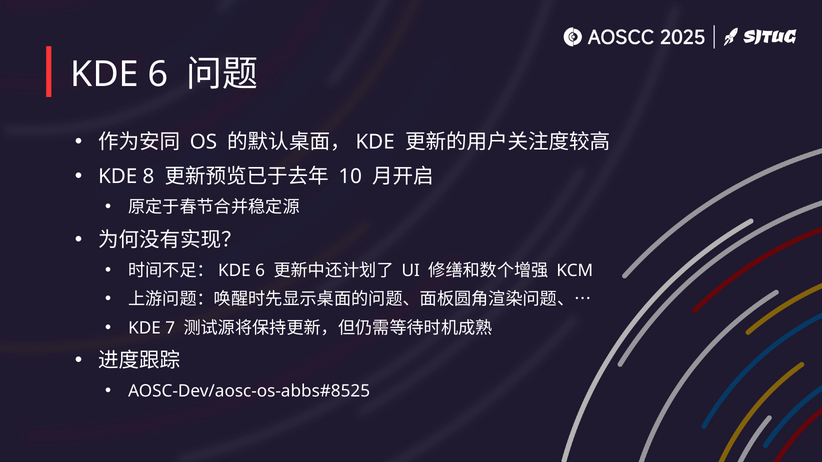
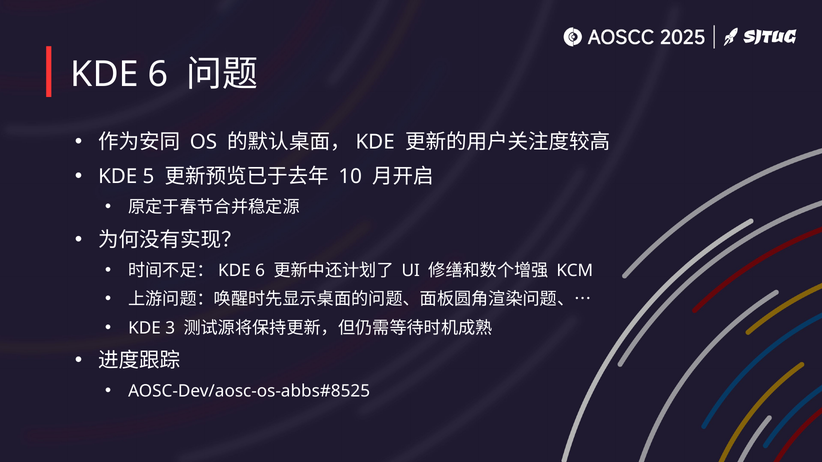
8: 8 -> 5
7: 7 -> 3
